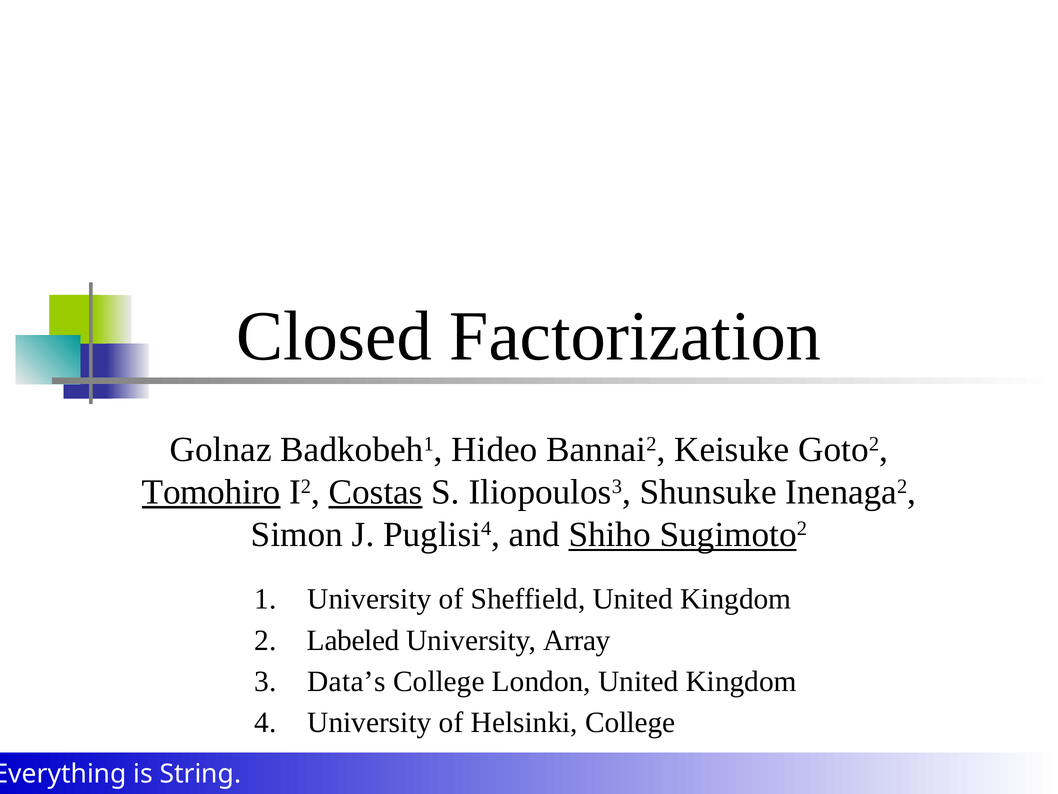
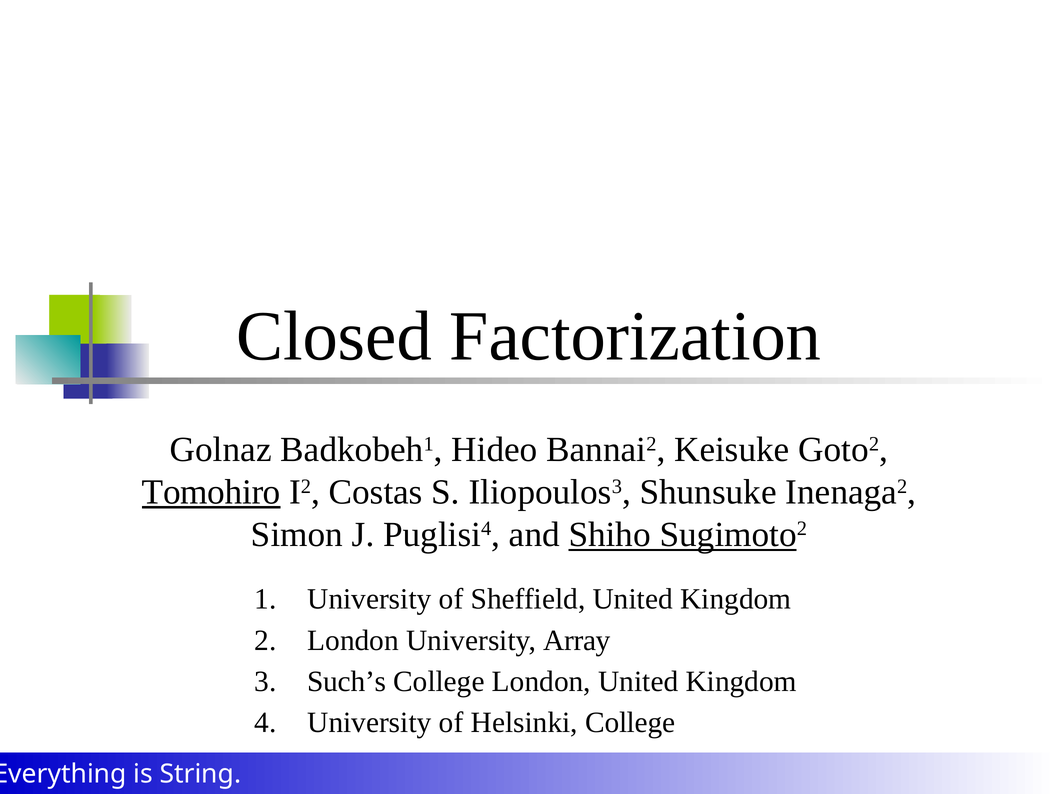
Costas underline: present -> none
Labeled at (353, 640): Labeled -> London
Data’s: Data’s -> Such’s
